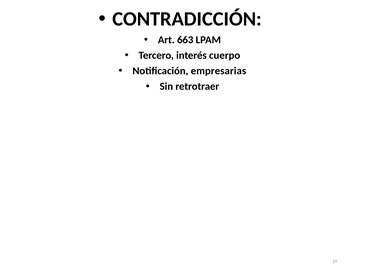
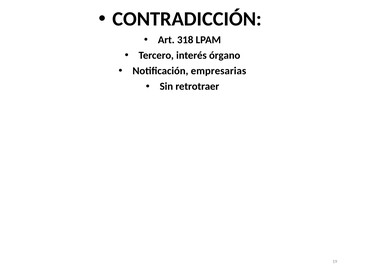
663: 663 -> 318
cuerpo: cuerpo -> órgano
